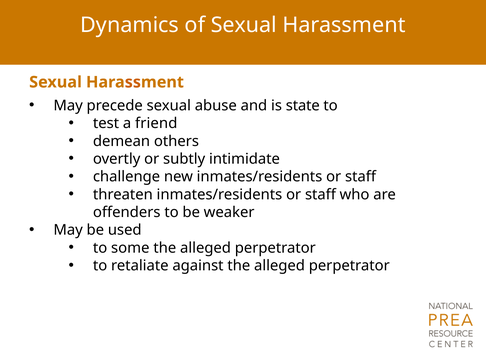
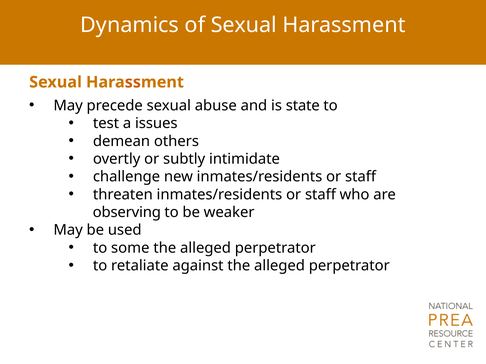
friend: friend -> issues
offenders: offenders -> observing
